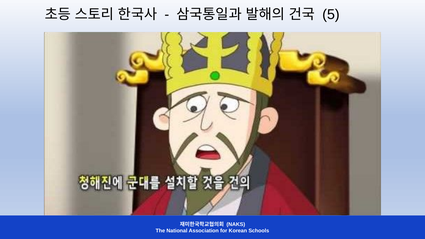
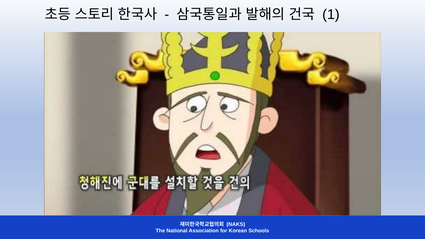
5: 5 -> 1
